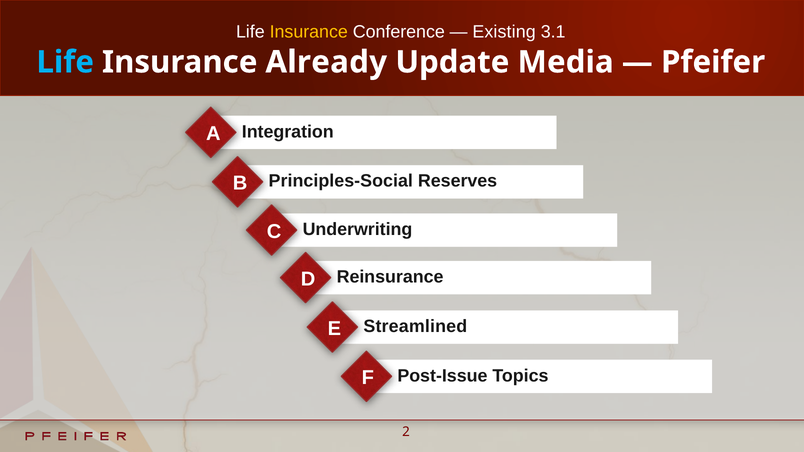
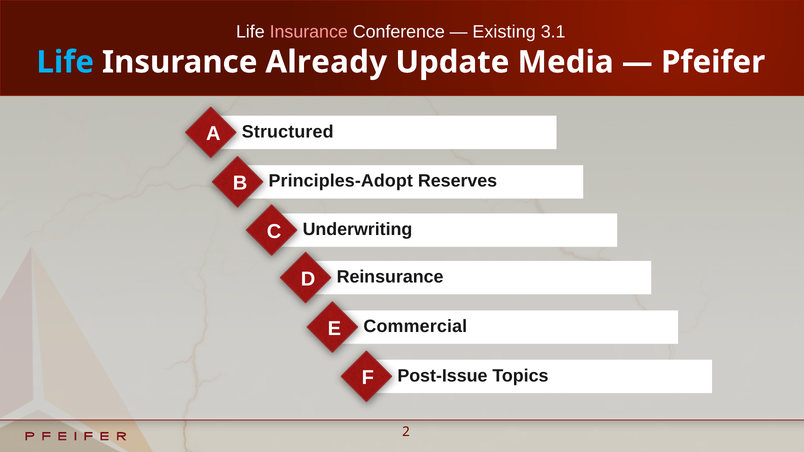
Insurance at (309, 32) colour: yellow -> pink
Integration: Integration -> Structured
Principles-Social: Principles-Social -> Principles-Adopt
Streamlined: Streamlined -> Commercial
